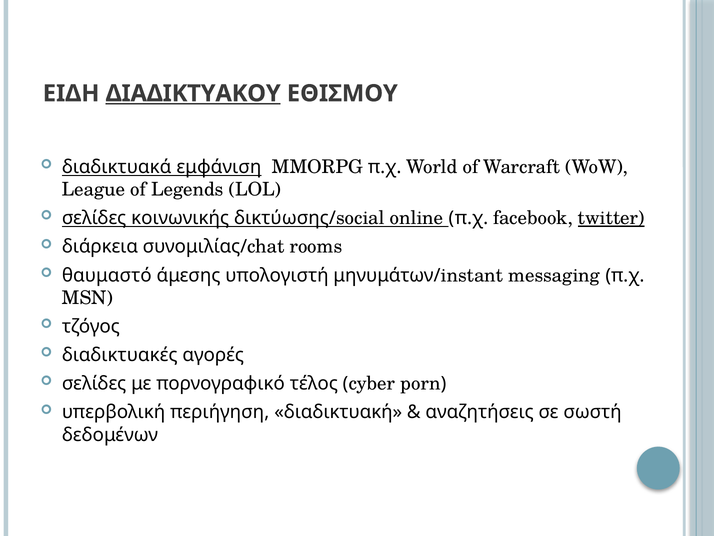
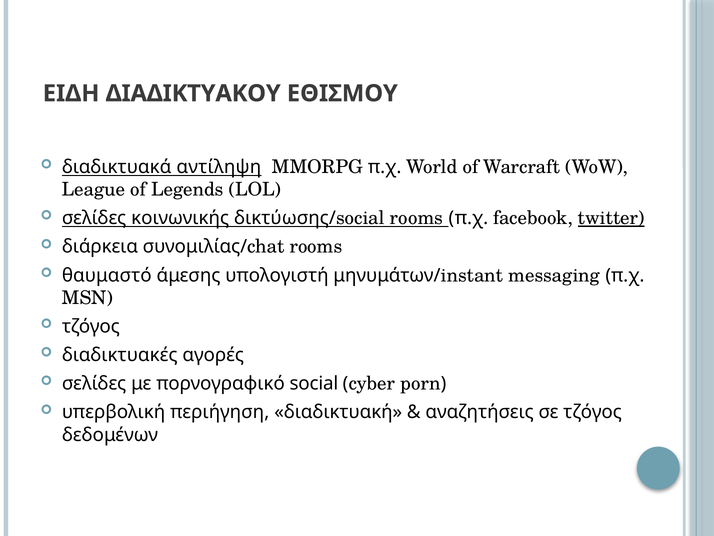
ΔΙΑΔΙΚΤΥΑΚΟΥ underline: present -> none
εμφάνιση: εμφάνιση -> αντίληψη
δικτύωσης/social online: online -> rooms
τέλος: τέλος -> social
σε σωστή: σωστή -> τζόγος
